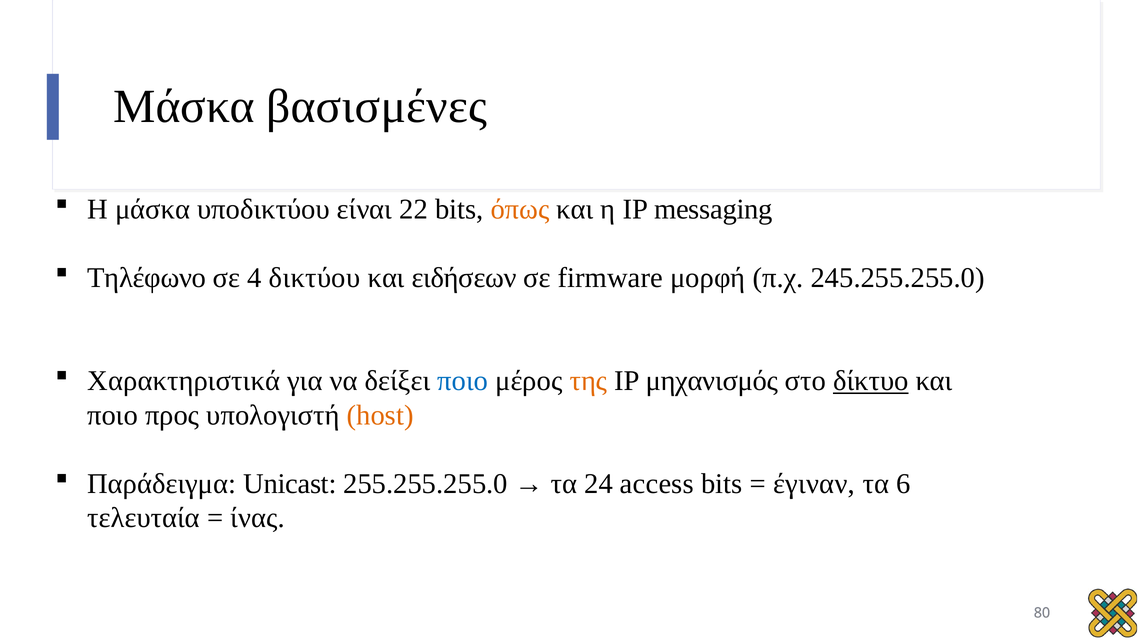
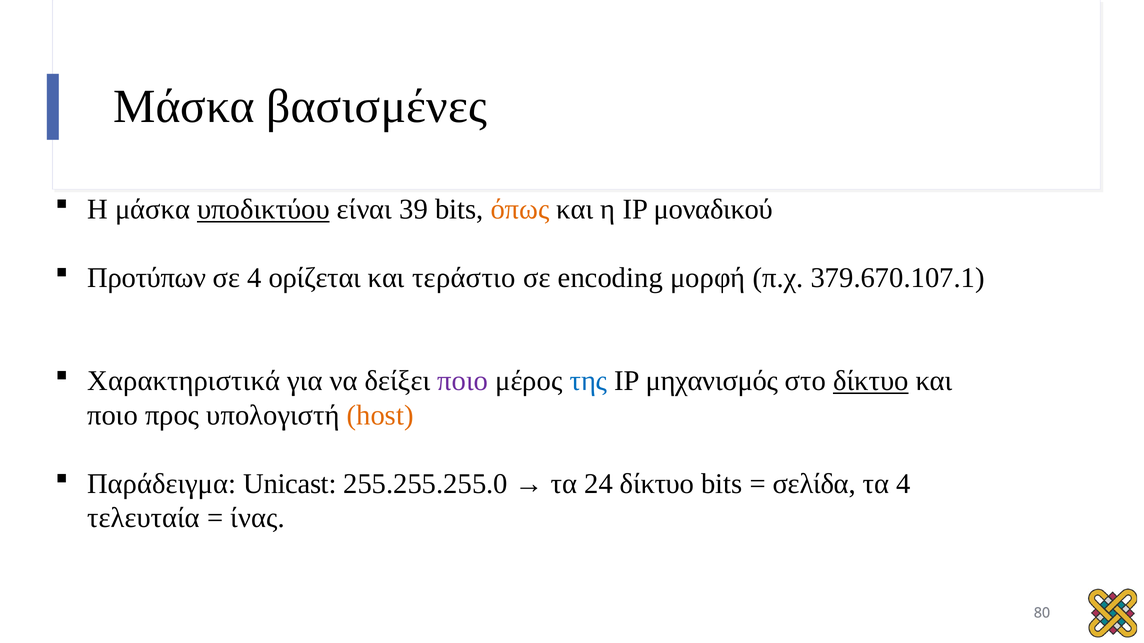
υποδικτύου underline: none -> present
22: 22 -> 39
messaging: messaging -> μοναδικού
Τηλέφωνο: Τηλέφωνο -> Προτύπων
δικτύου: δικτύου -> ορίζεται
ειδήσεων: ειδήσεων -> τεράστιο
firmware: firmware -> encoding
245.255.255.0: 245.255.255.0 -> 379.670.107.1
ποιο at (463, 381) colour: blue -> purple
της colour: orange -> blue
24 access: access -> δίκτυο
έγιναν: έγιναν -> σελίδα
τα 6: 6 -> 4
